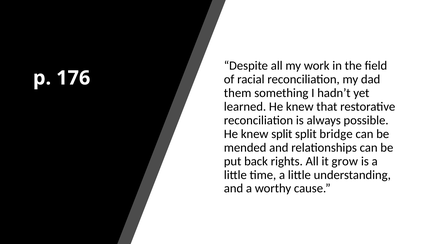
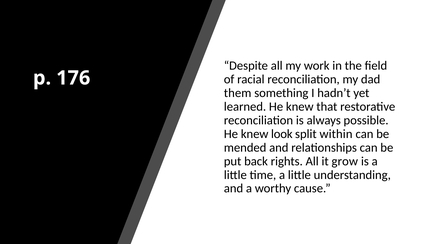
knew split: split -> look
bridge: bridge -> within
